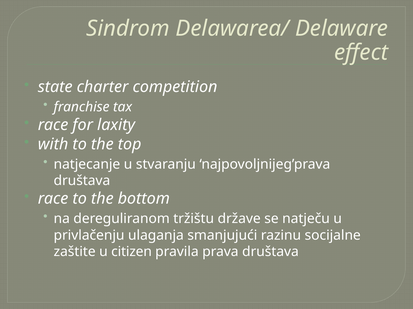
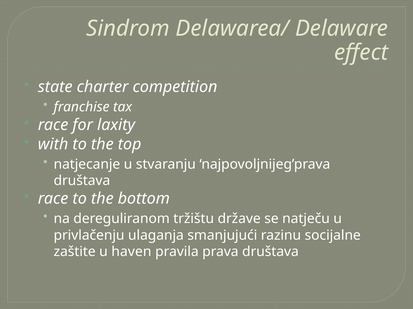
citizen: citizen -> haven
